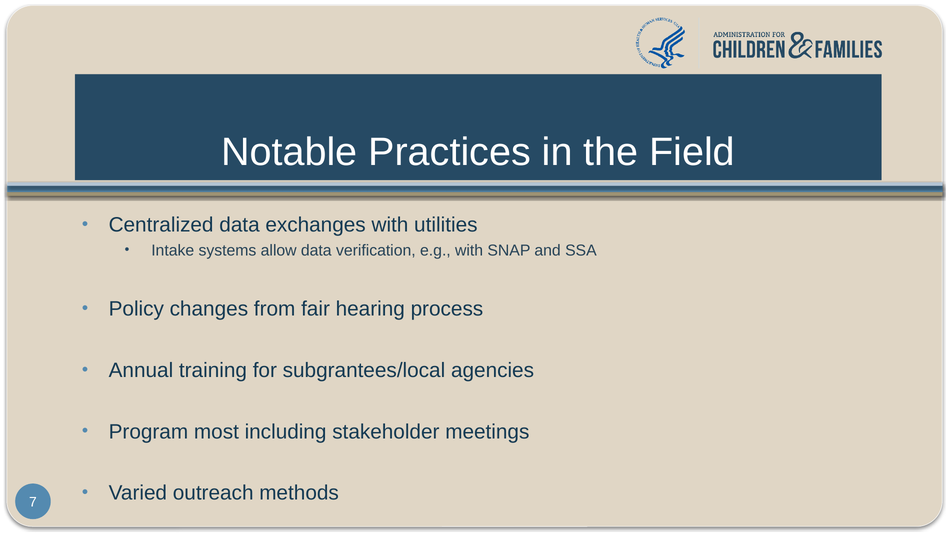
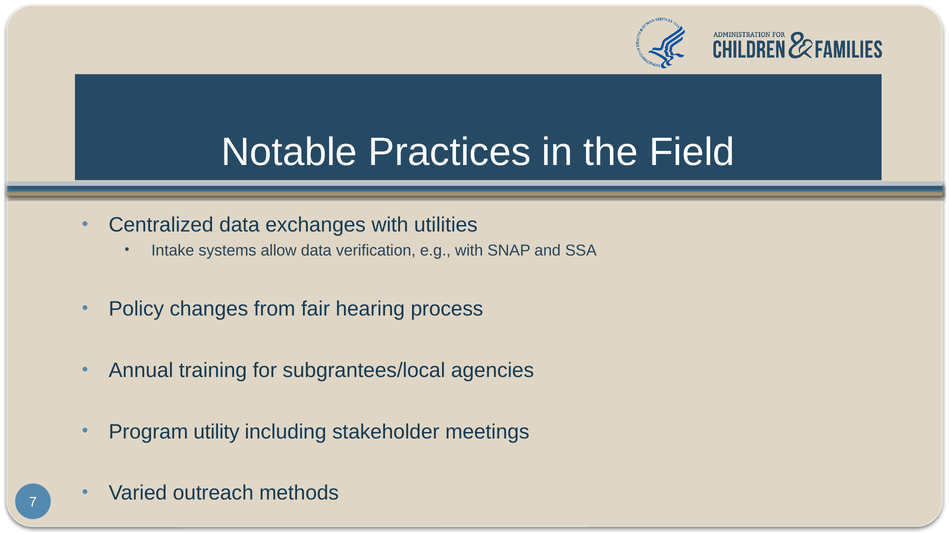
most: most -> utility
